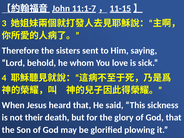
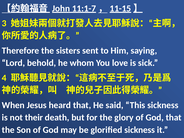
glorified plowing: plowing -> sickness
